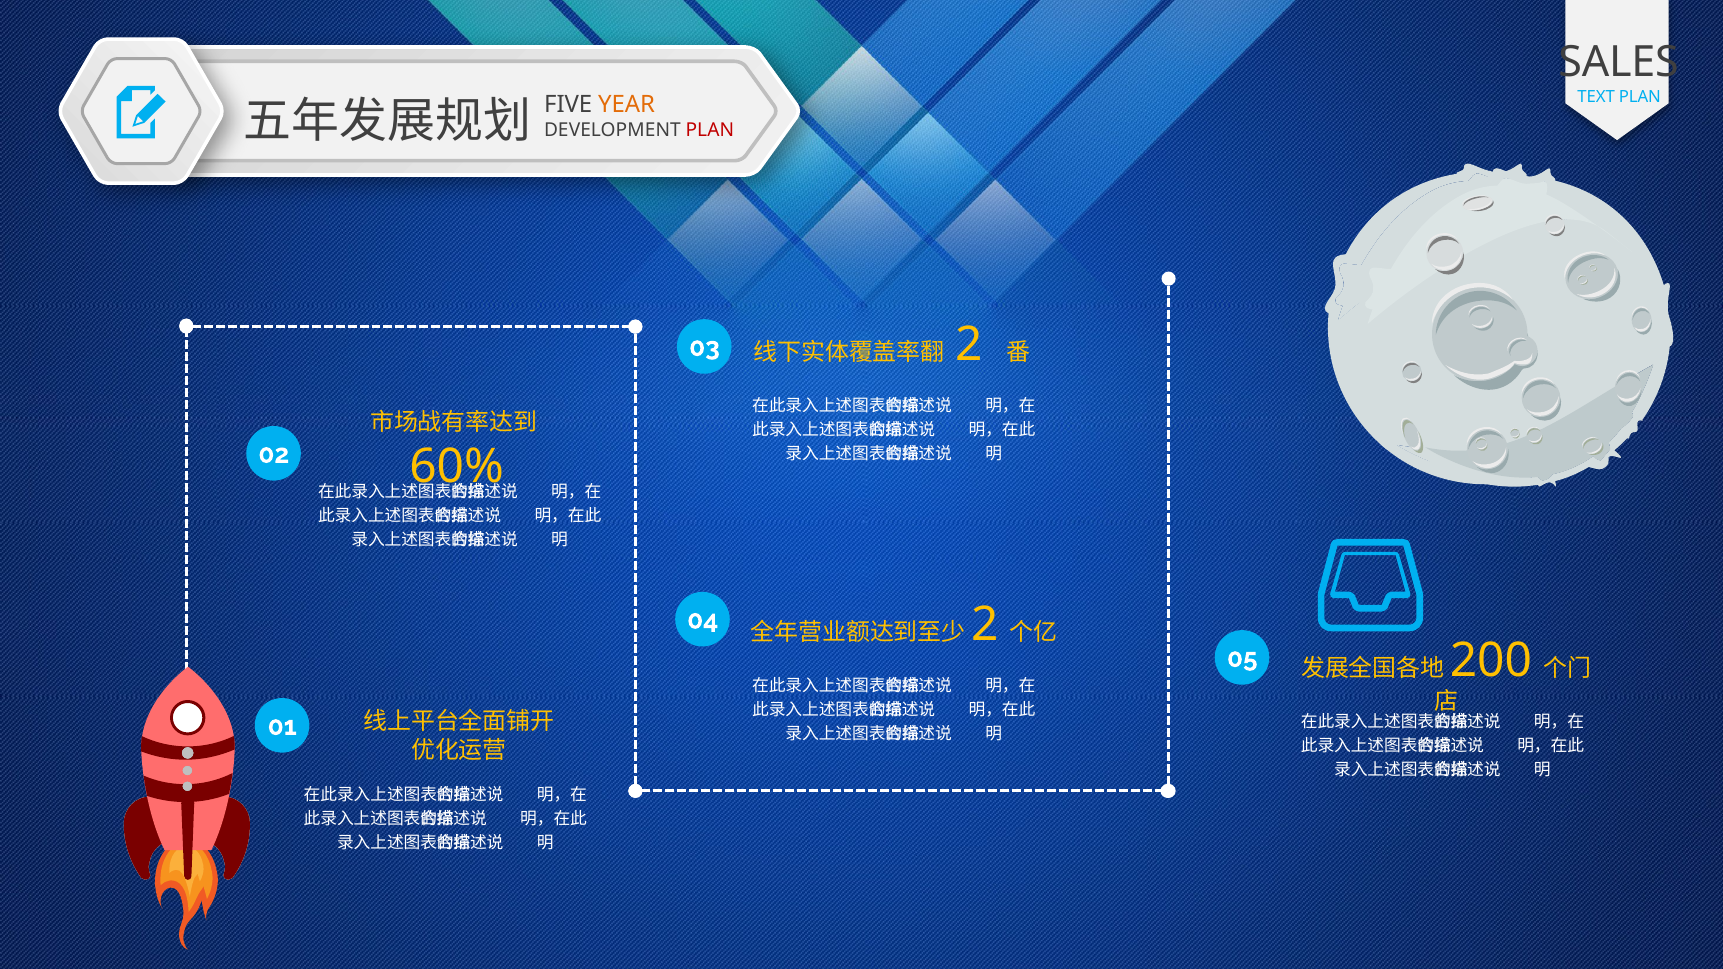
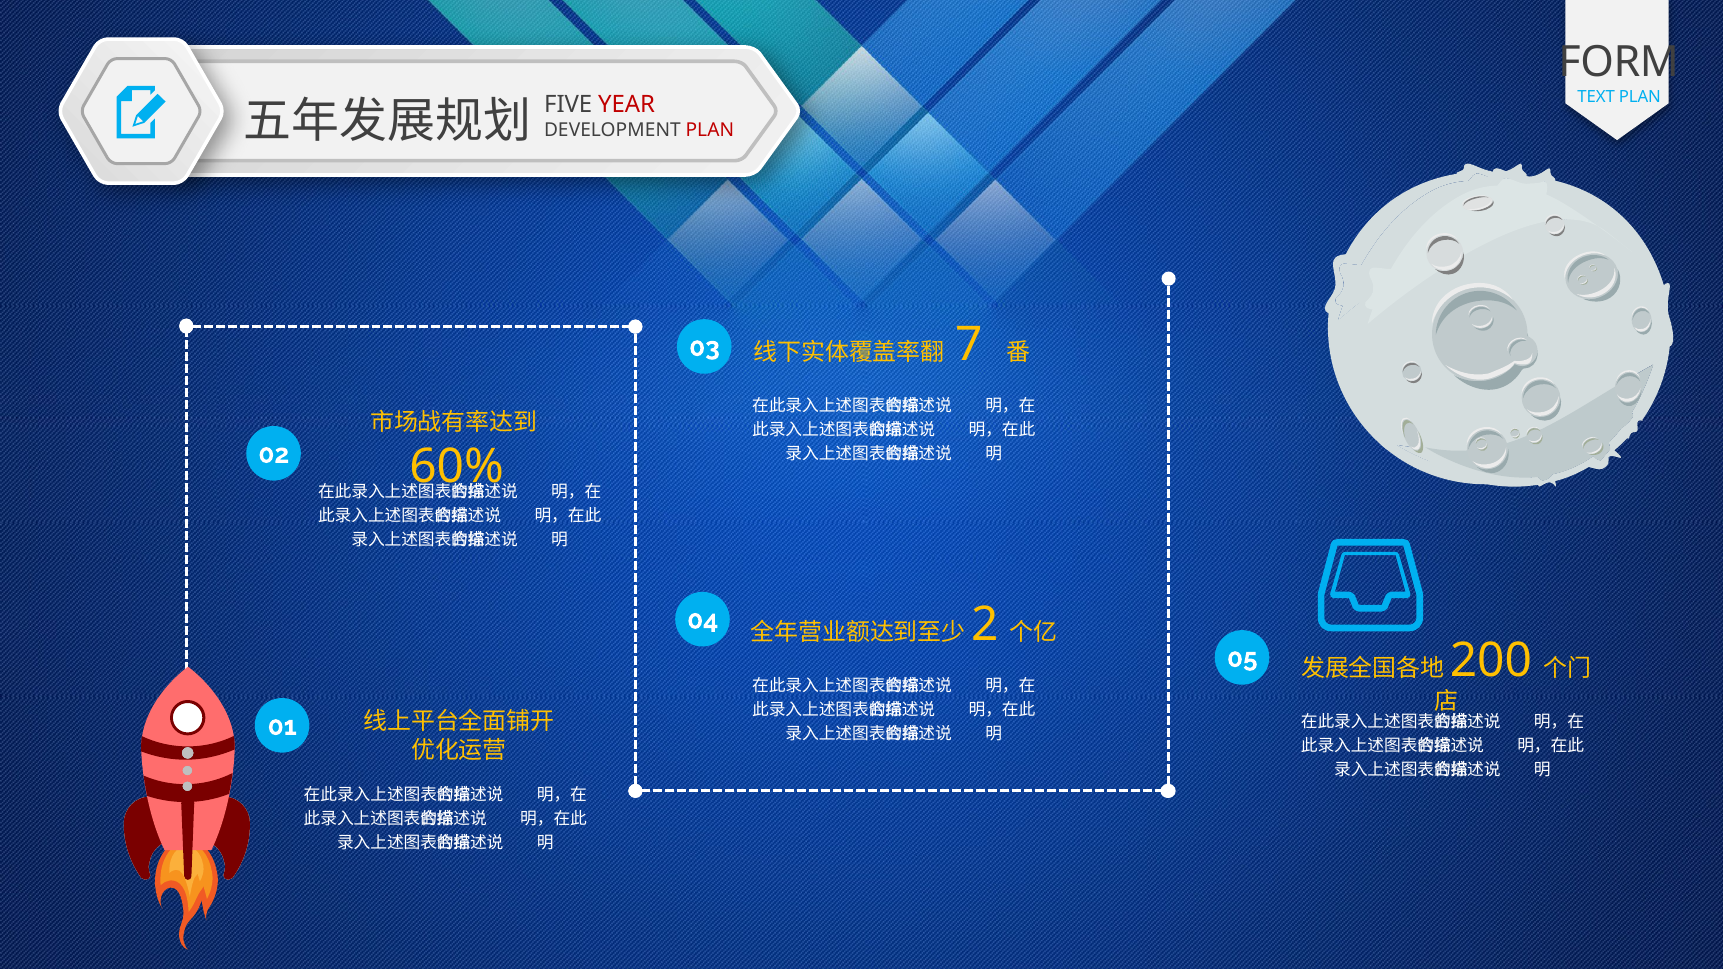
SALES: SALES -> FORM
YEAR colour: orange -> red
2 at (969, 345): 2 -> 7
